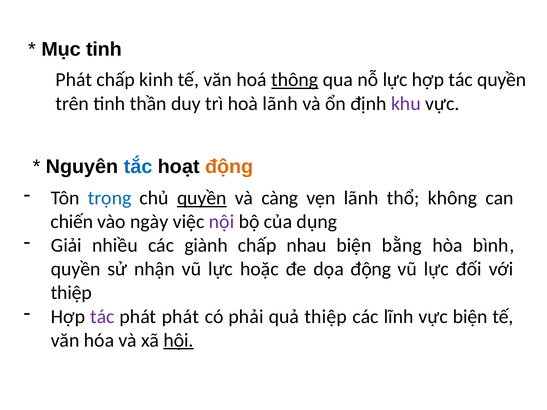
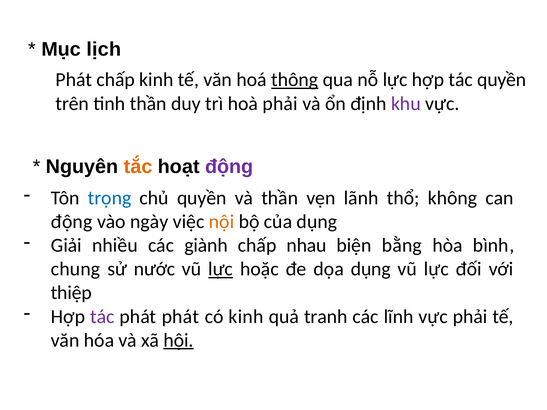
Mục tinh: tinh -> lịch
hoà lãnh: lãnh -> phải
tắc colour: blue -> orange
động at (229, 167) colour: orange -> purple
quyền at (202, 198) underline: present -> none
và càng: càng -> thần
chiến at (72, 222): chiến -> động
nội colour: purple -> orange
quyền at (76, 269): quyền -> chung
nhận: nhận -> nước
lực at (221, 269) underline: none -> present
dọa động: động -> dụng
có phải: phải -> kinh
quả thiệp: thiệp -> tranh
vực biện: biện -> phải
